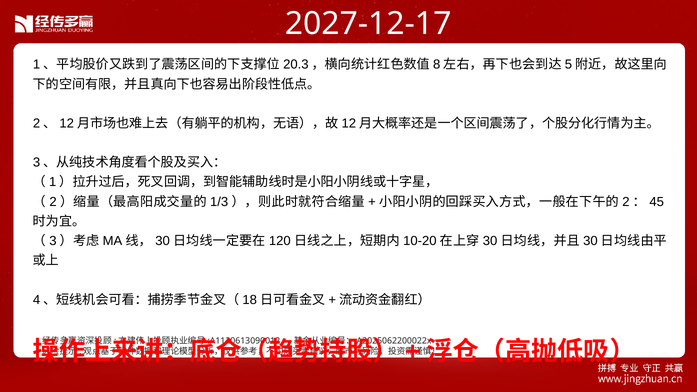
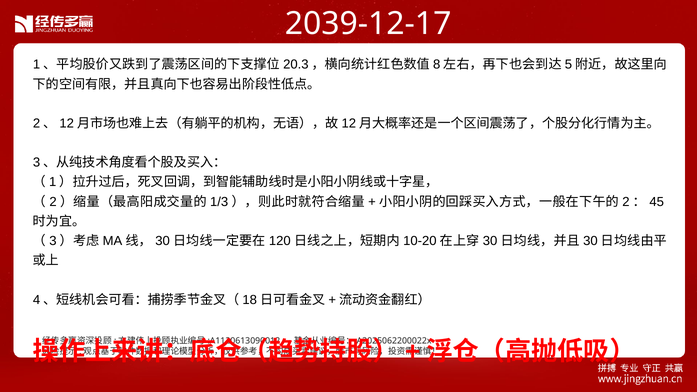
2027-12-17: 2027-12-17 -> 2039-12-17
